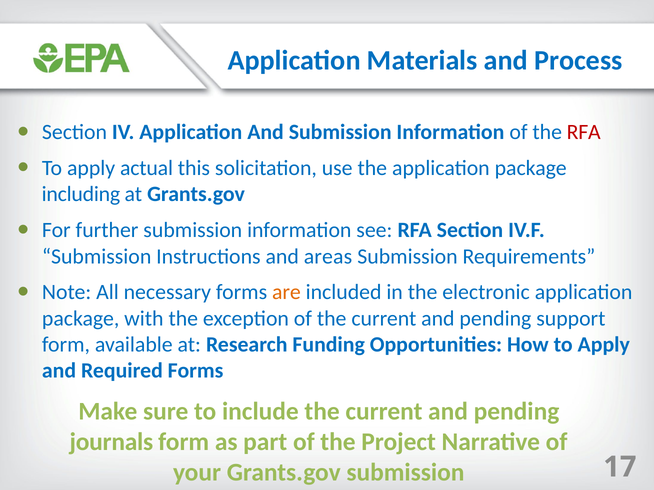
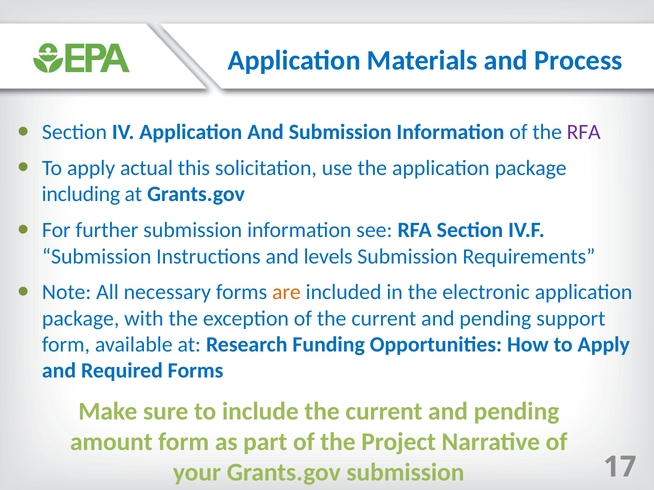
RFA at (584, 132) colour: red -> purple
areas: areas -> levels
journals: journals -> amount
